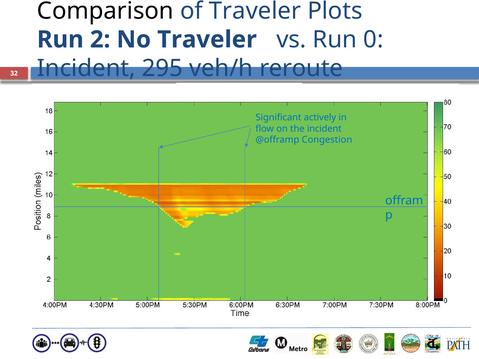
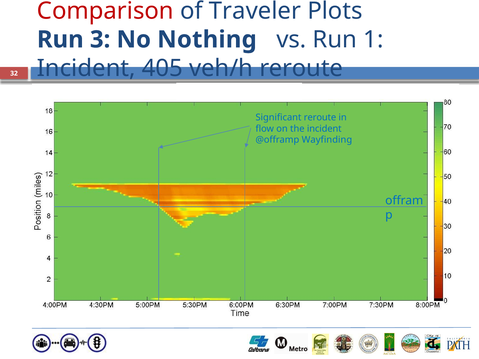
Comparison colour: black -> red
2: 2 -> 3
No Traveler: Traveler -> Nothing
0: 0 -> 1
295: 295 -> 405
Significant actively: actively -> reroute
Congestion: Congestion -> Wayfinding
